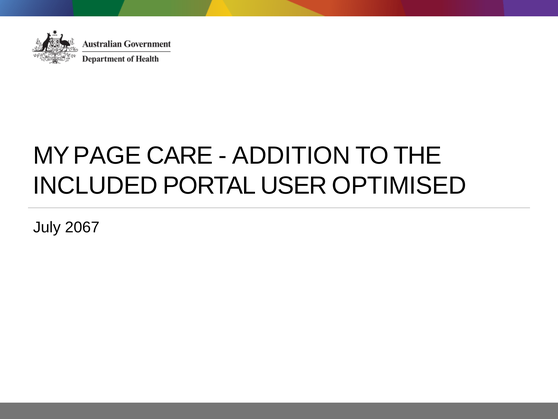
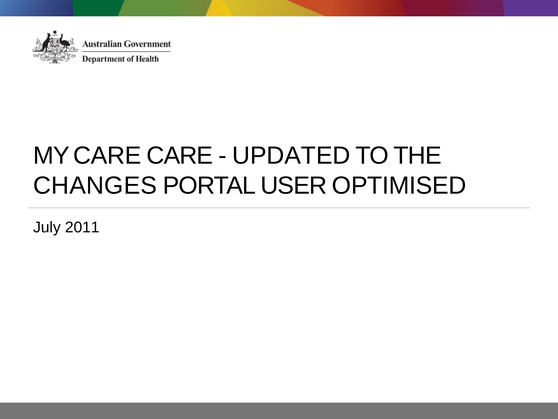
MY PAGE: PAGE -> CARE
ADDITION: ADDITION -> UPDATED
INCLUDED: INCLUDED -> CHANGES
2067: 2067 -> 2011
